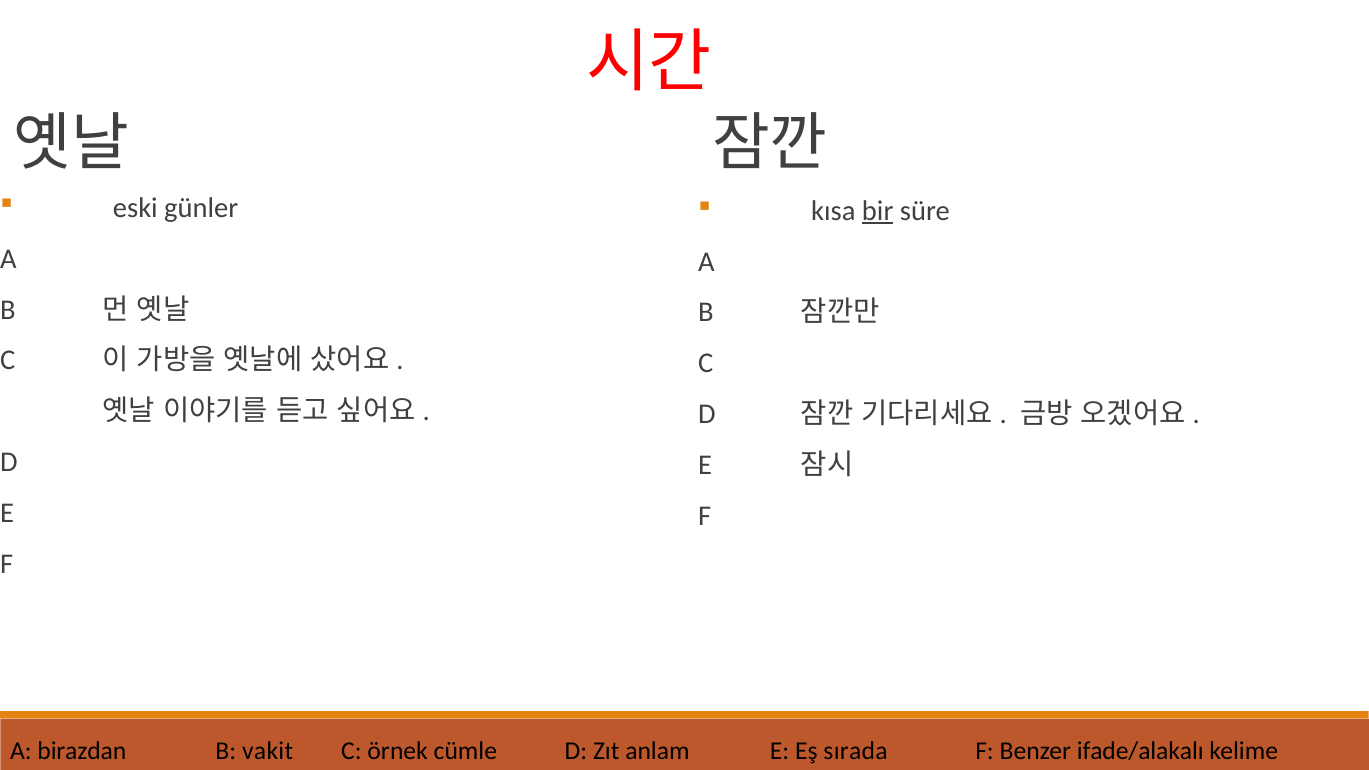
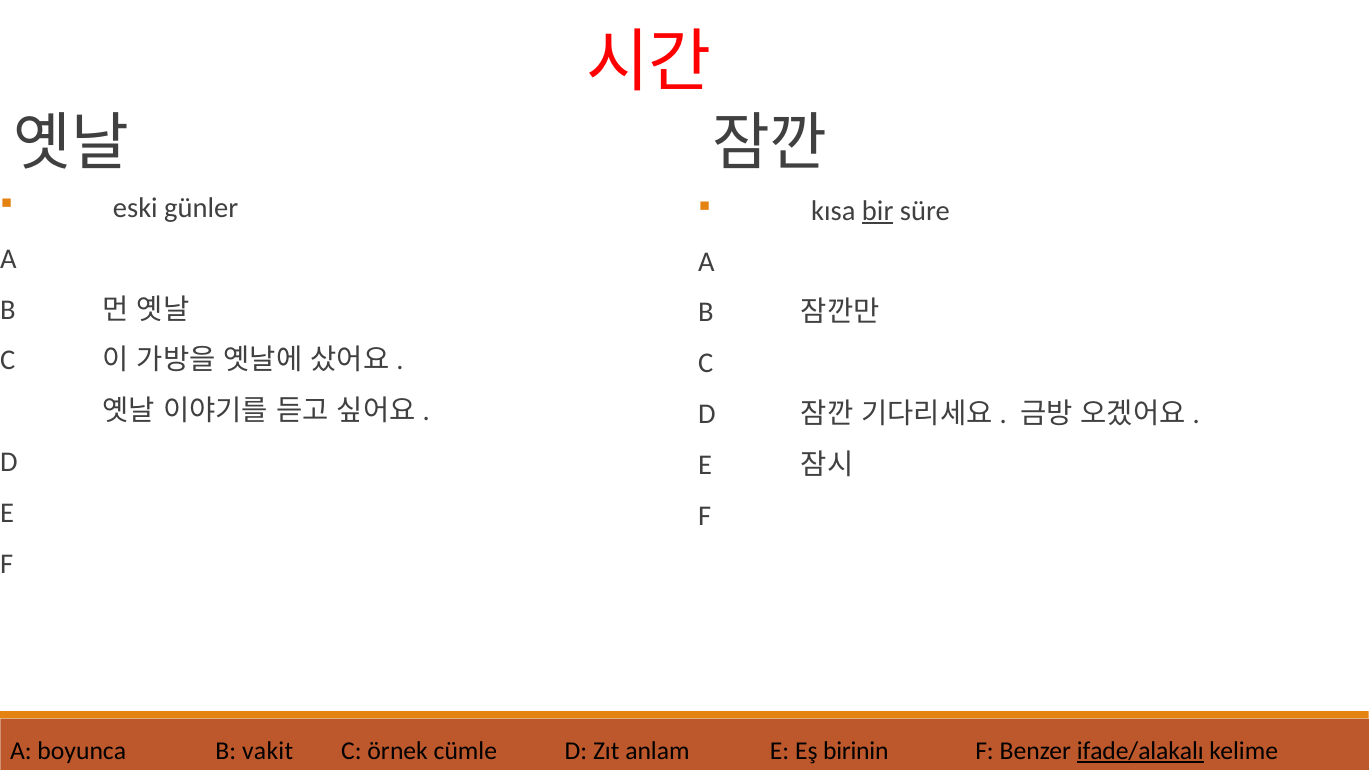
birazdan: birazdan -> boyunca
sırada: sırada -> birinin
ifade/alakalı underline: none -> present
